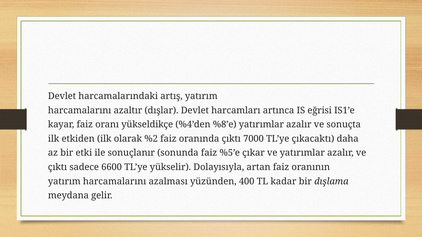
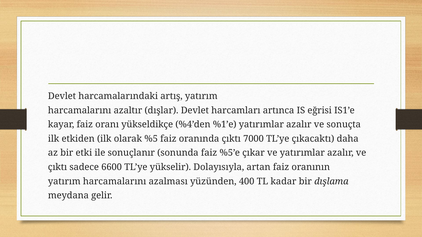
%8’e: %8’e -> %1’e
%2: %2 -> %5
